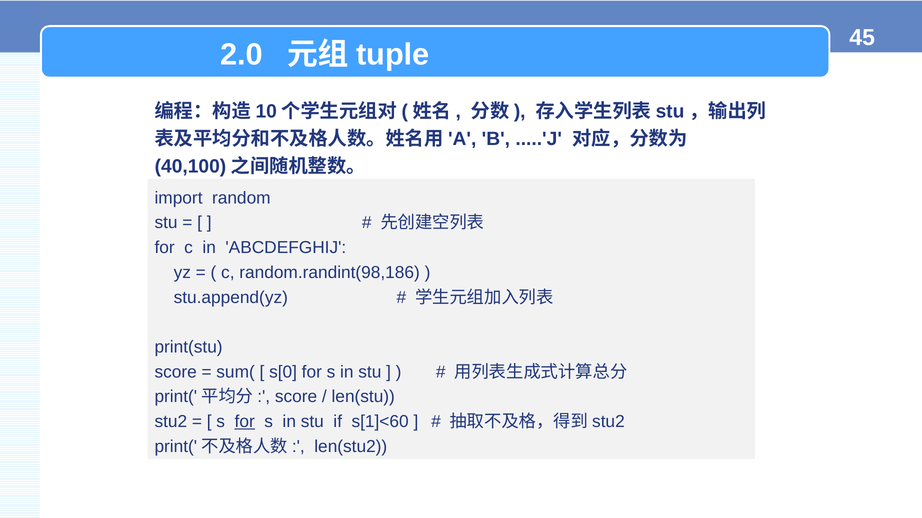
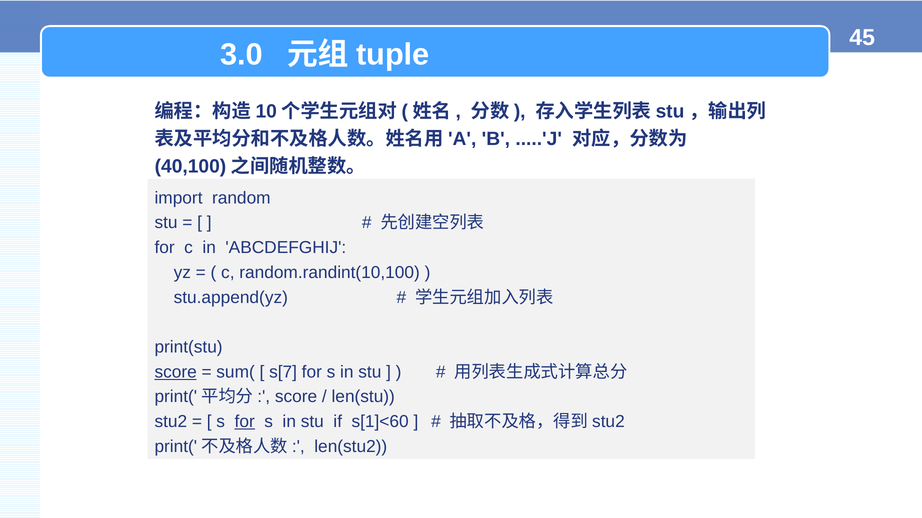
2.0: 2.0 -> 3.0
random.randint(98,186: random.randint(98,186 -> random.randint(10,100
score at (176, 372) underline: none -> present
s[0: s[0 -> s[7
